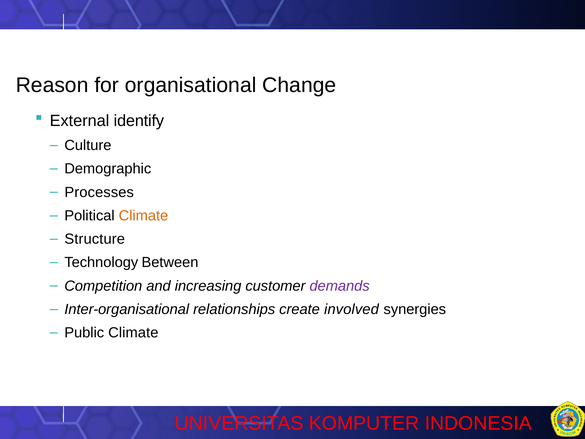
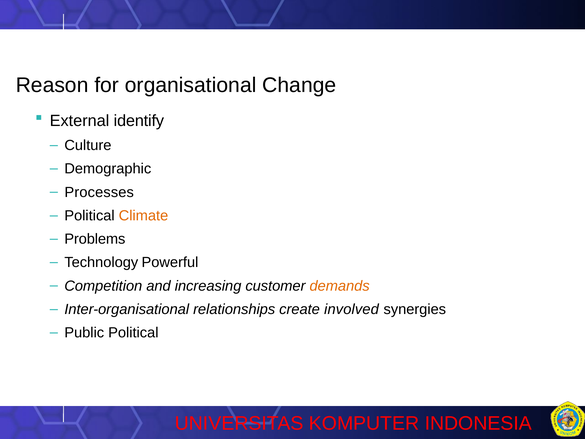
Structure: Structure -> Problems
Between: Between -> Powerful
demands colour: purple -> orange
Public Climate: Climate -> Political
